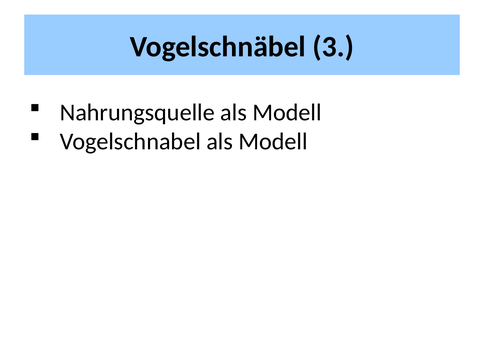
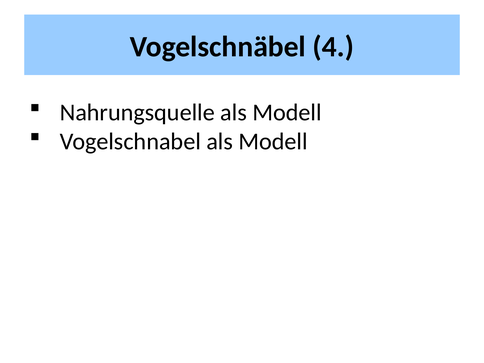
3: 3 -> 4
